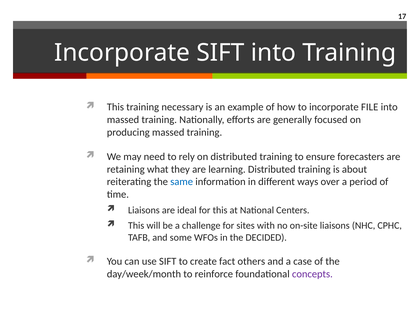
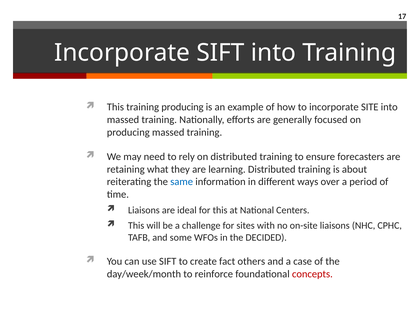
training necessary: necessary -> producing
FILE: FILE -> SITE
concepts colour: purple -> red
